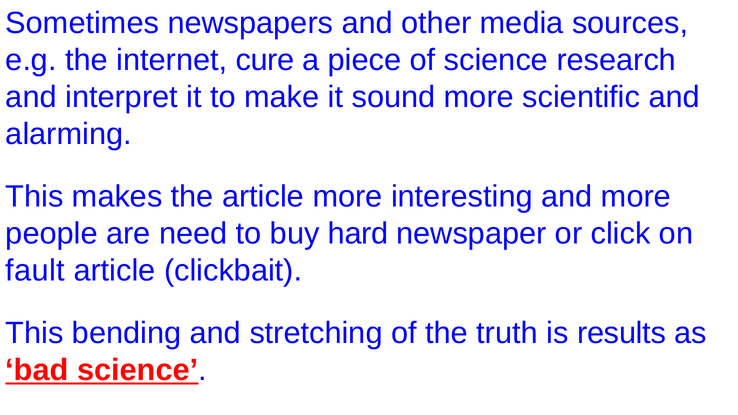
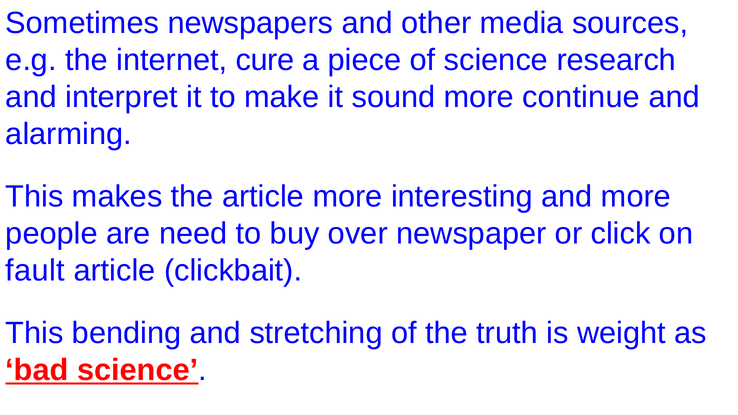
scientific: scientific -> continue
hard: hard -> over
results: results -> weight
